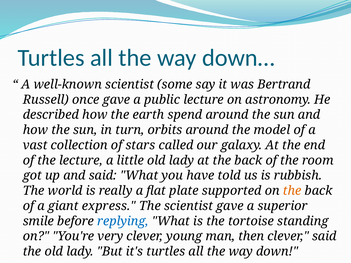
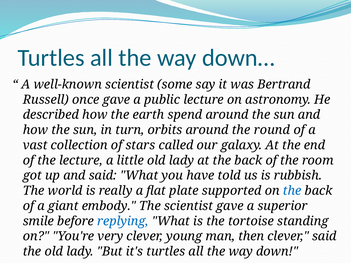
model: model -> round
the at (292, 191) colour: orange -> blue
express: express -> embody
